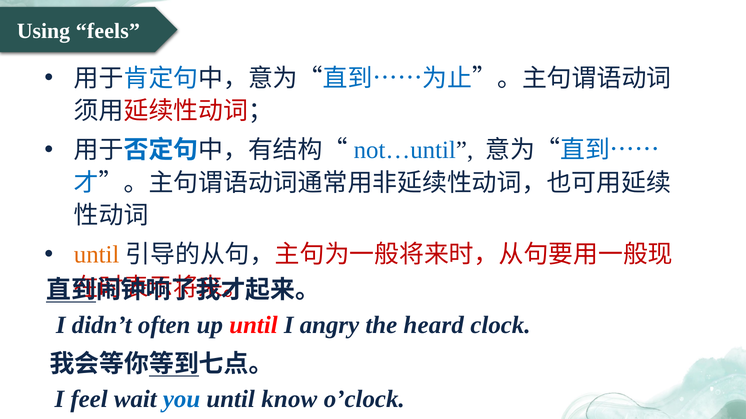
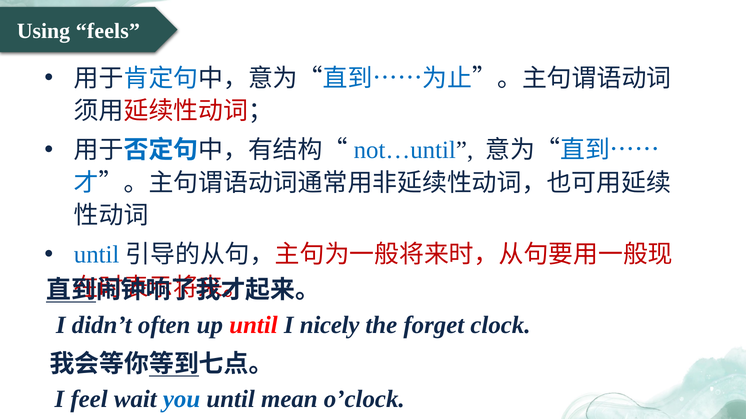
until at (97, 255) colour: orange -> blue
angry: angry -> nicely
heard: heard -> forget
know: know -> mean
